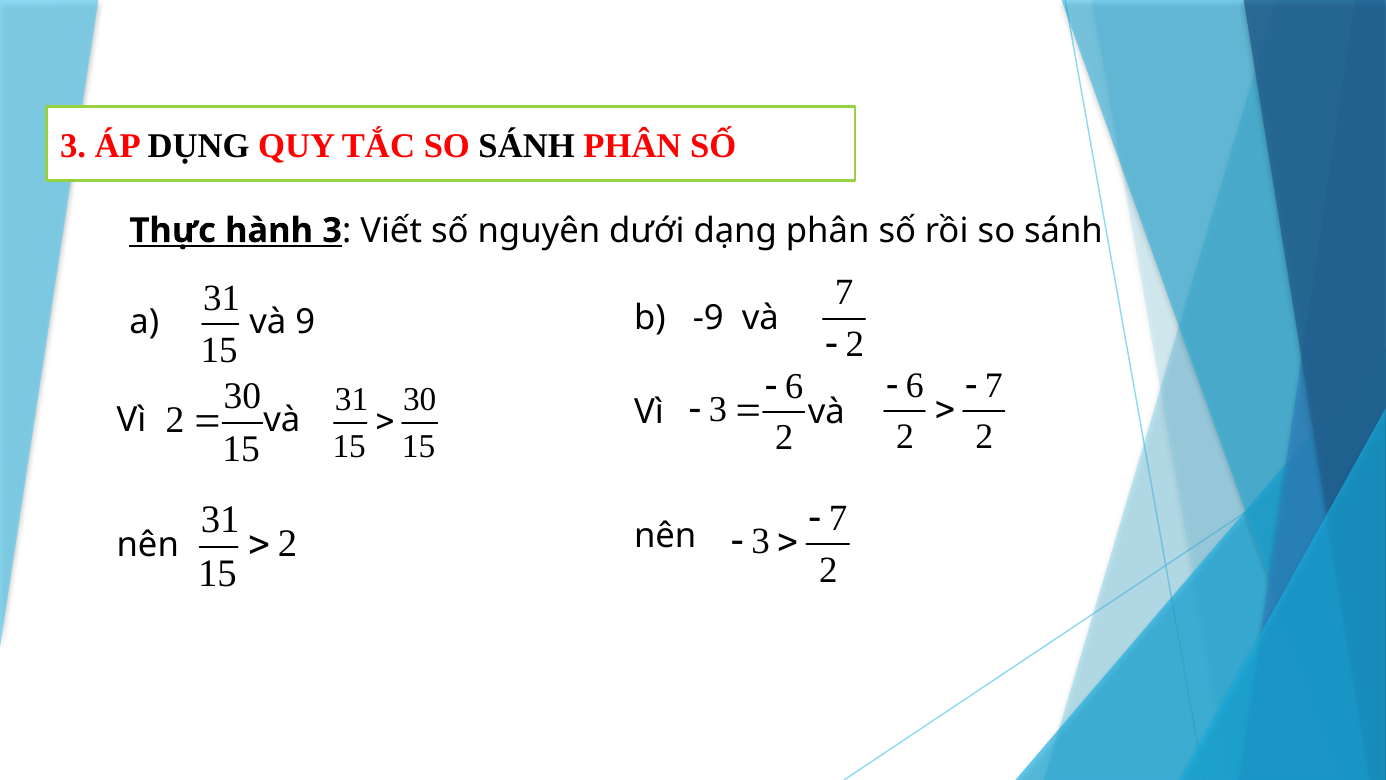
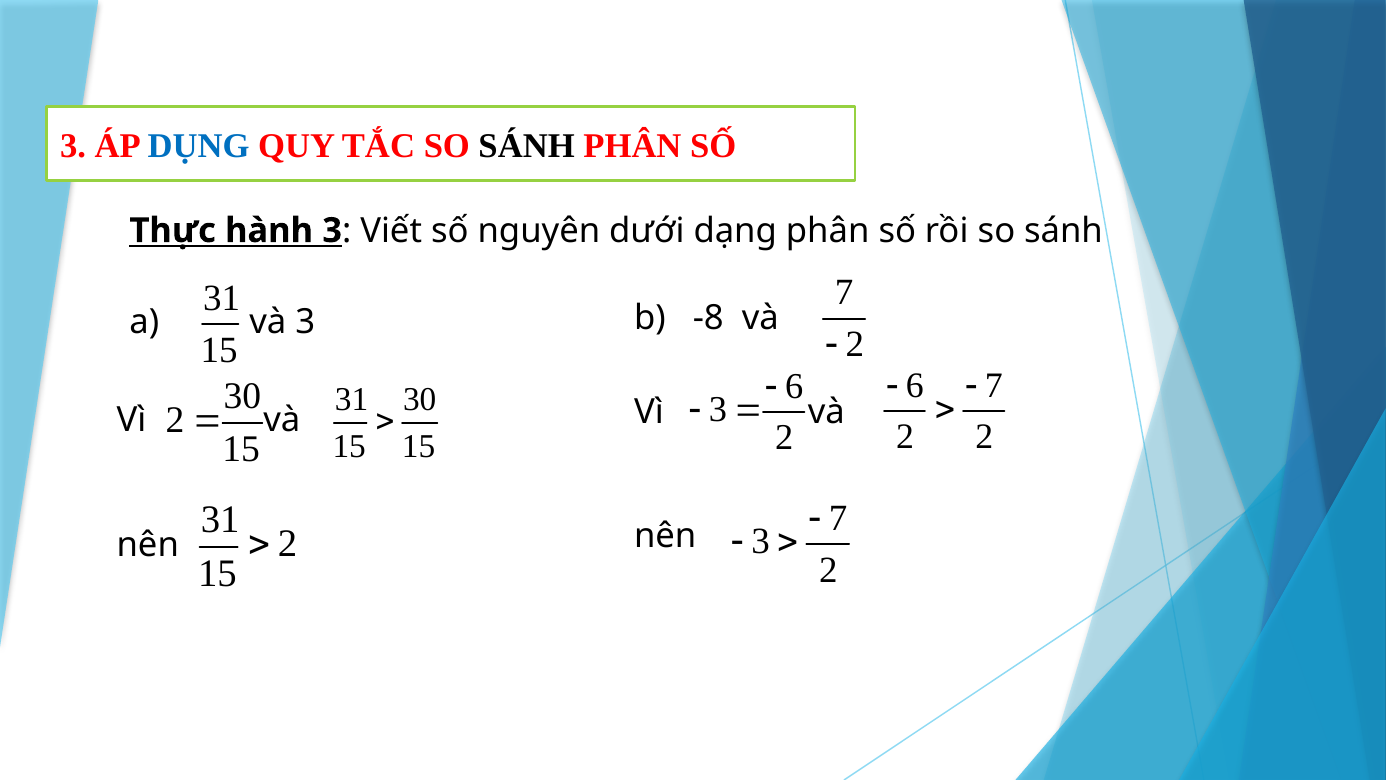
DỤNG colour: black -> blue
-9: -9 -> -8
và 9: 9 -> 3
